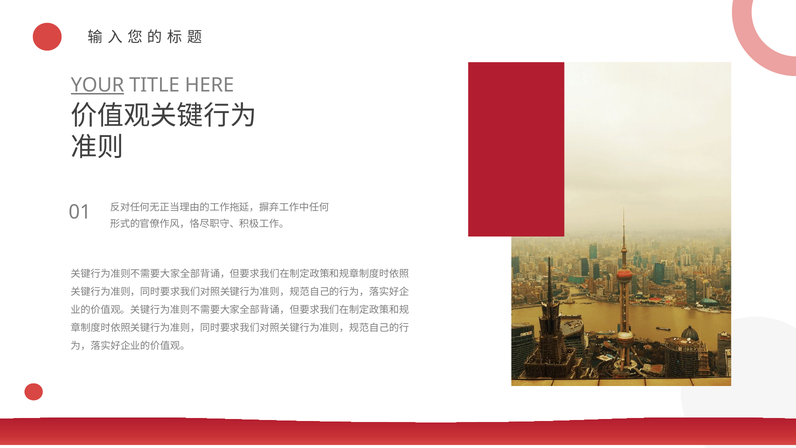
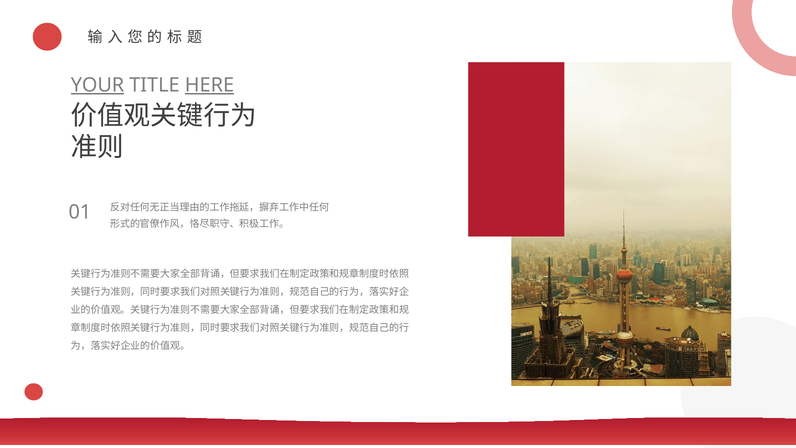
HERE underline: none -> present
